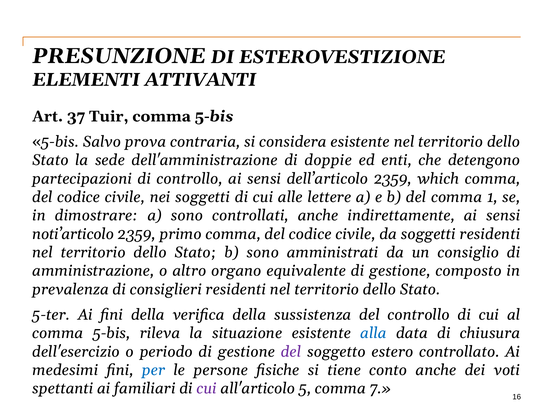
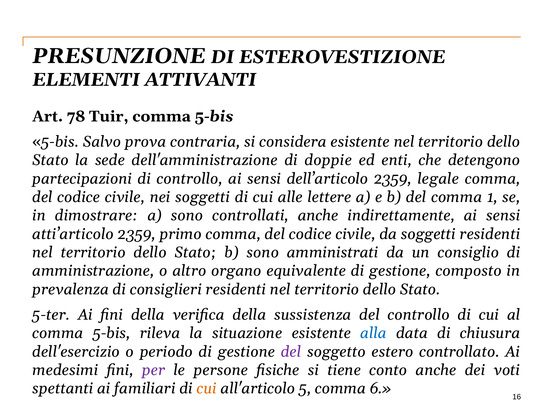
37: 37 -> 78
which: which -> legale
noti’articolo: noti’articolo -> atti’articolo
per colour: blue -> purple
cui at (207, 388) colour: purple -> orange
7: 7 -> 6
